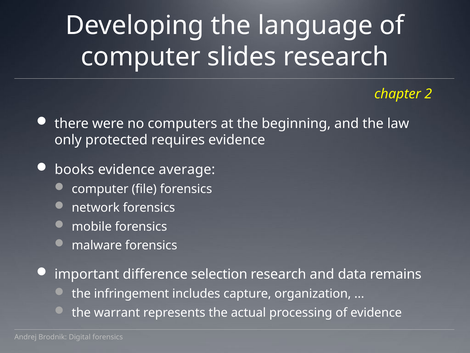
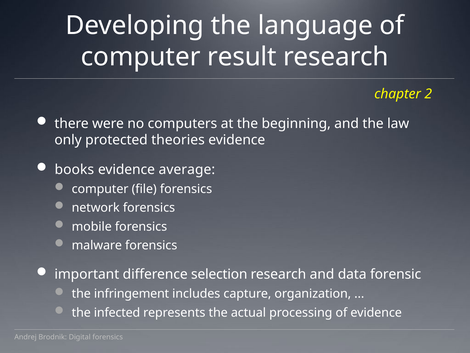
slides: slides -> result
requires: requires -> theories
remains: remains -> forensic
warrant: warrant -> infected
